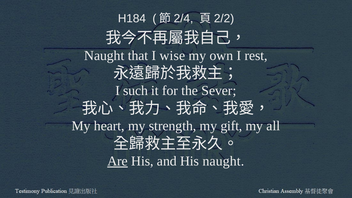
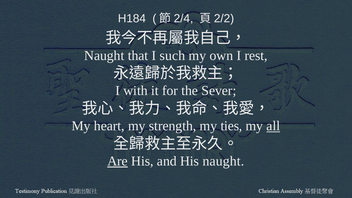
wise: wise -> such
such: such -> with
gift: gift -> ties
all underline: none -> present
